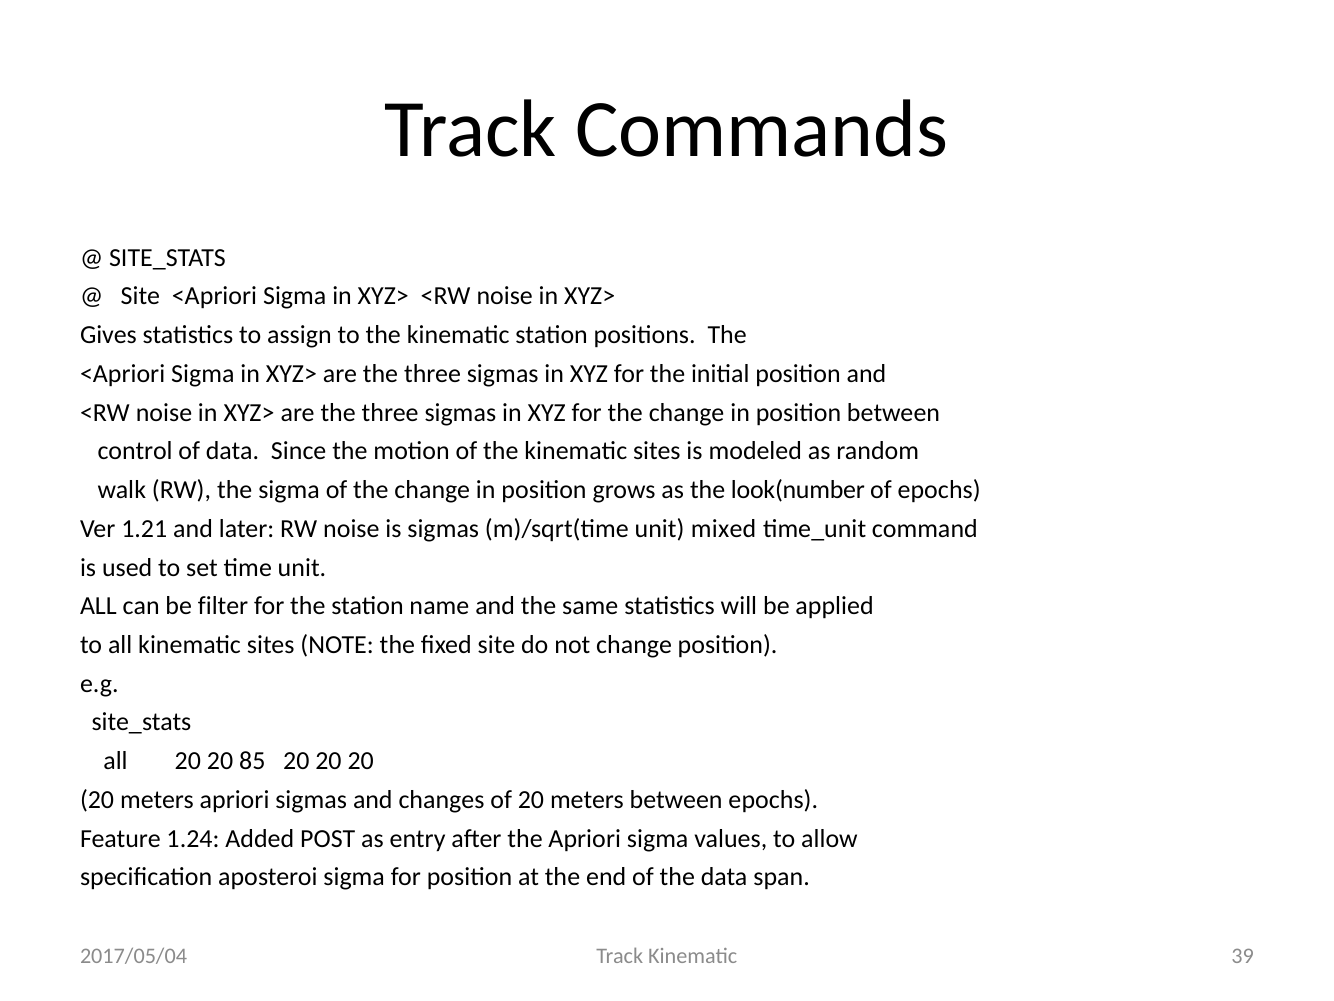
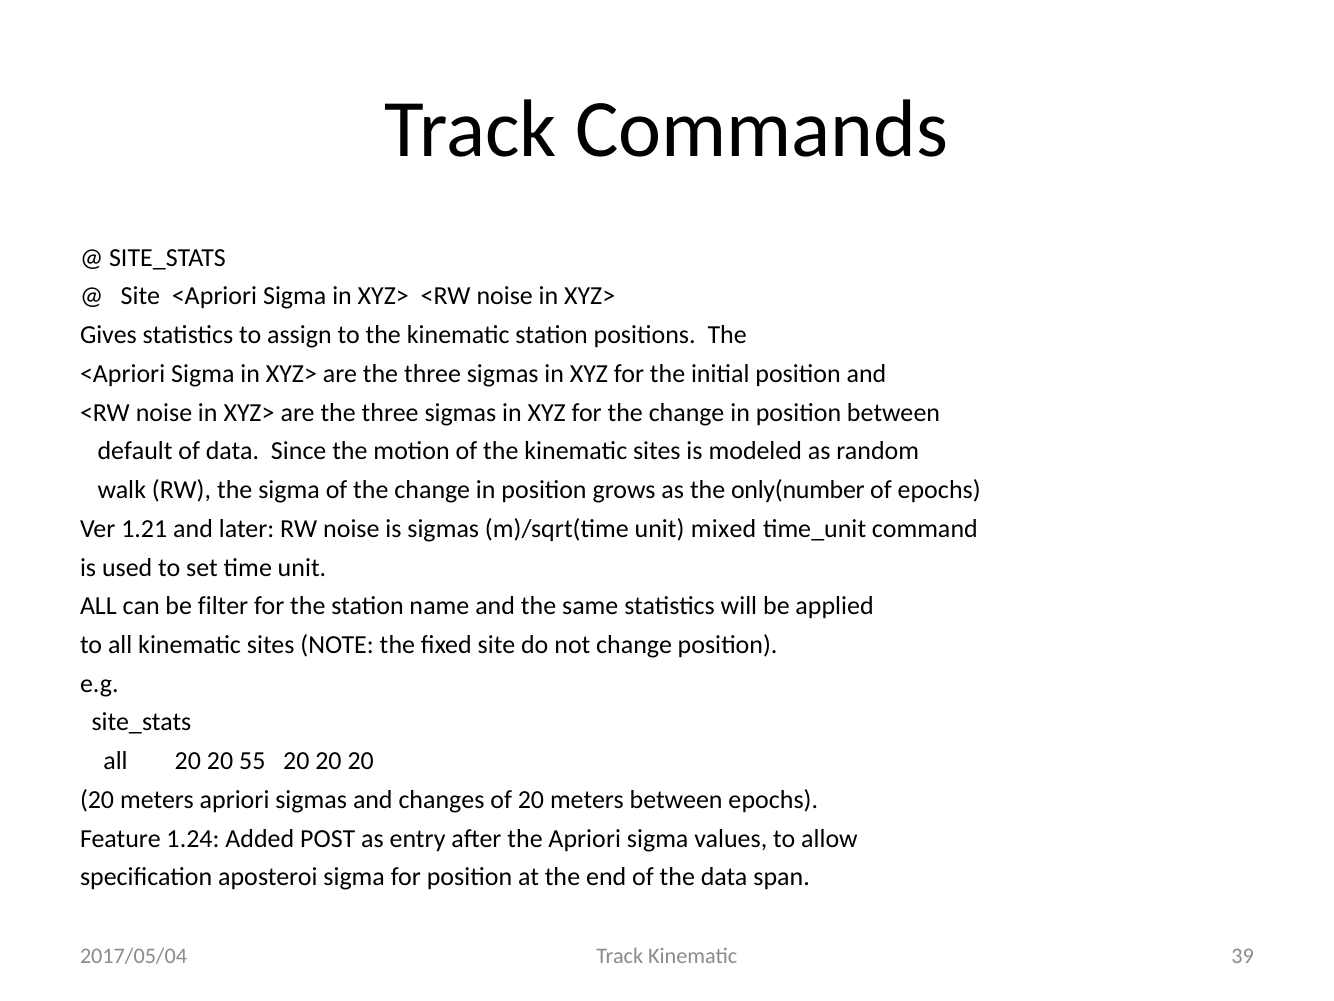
control: control -> default
look(number: look(number -> only(number
85: 85 -> 55
